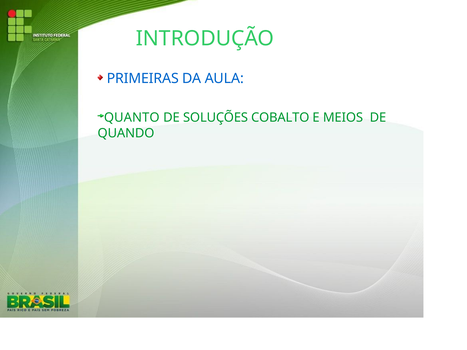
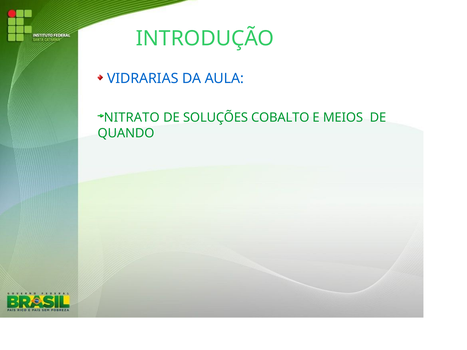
PRIMEIRAS: PRIMEIRAS -> VIDRARIAS
QUANTO: QUANTO -> NITRATO
